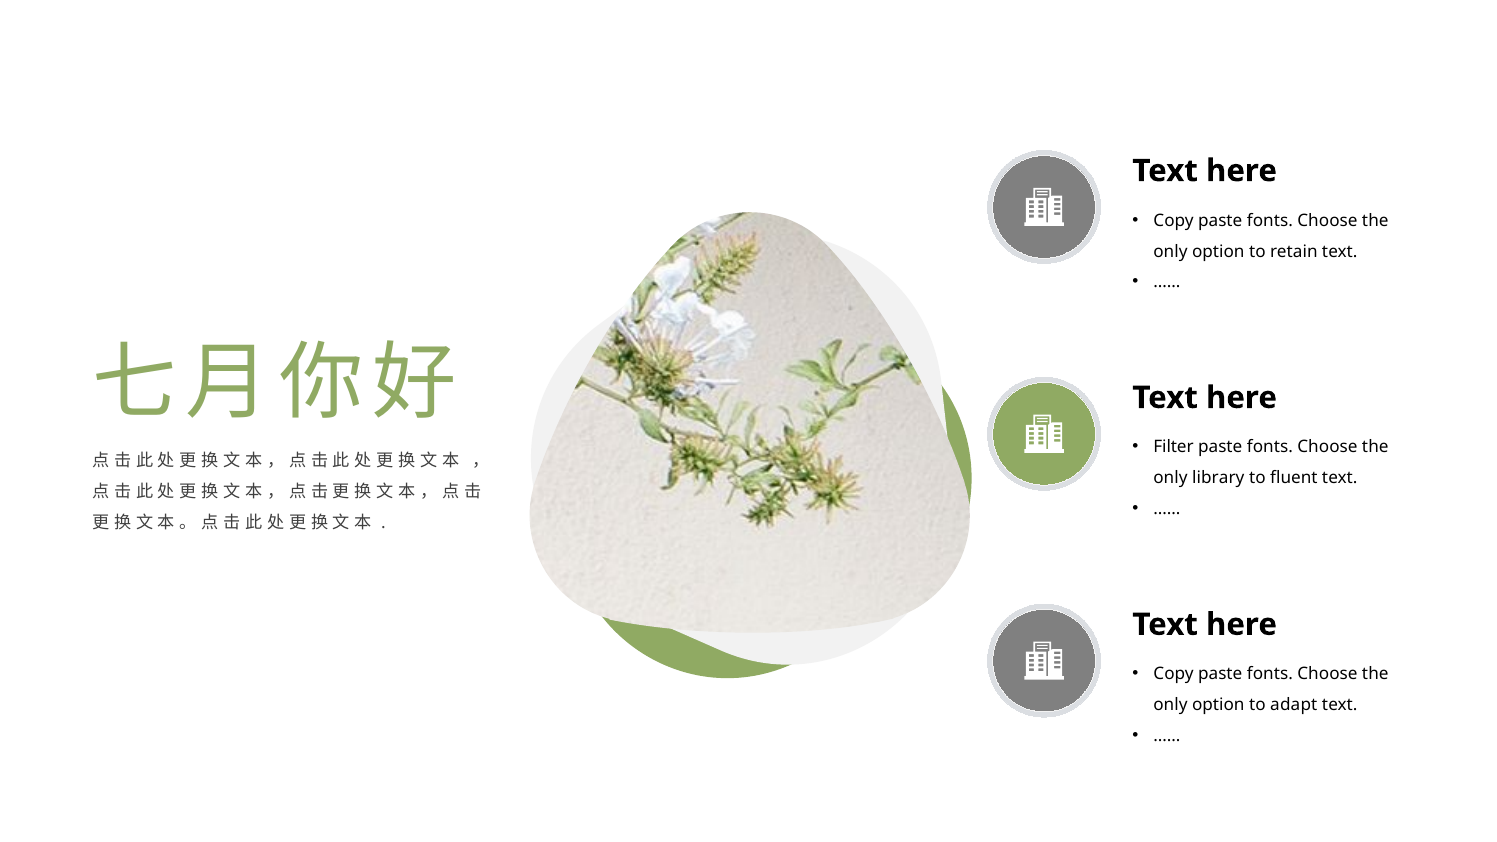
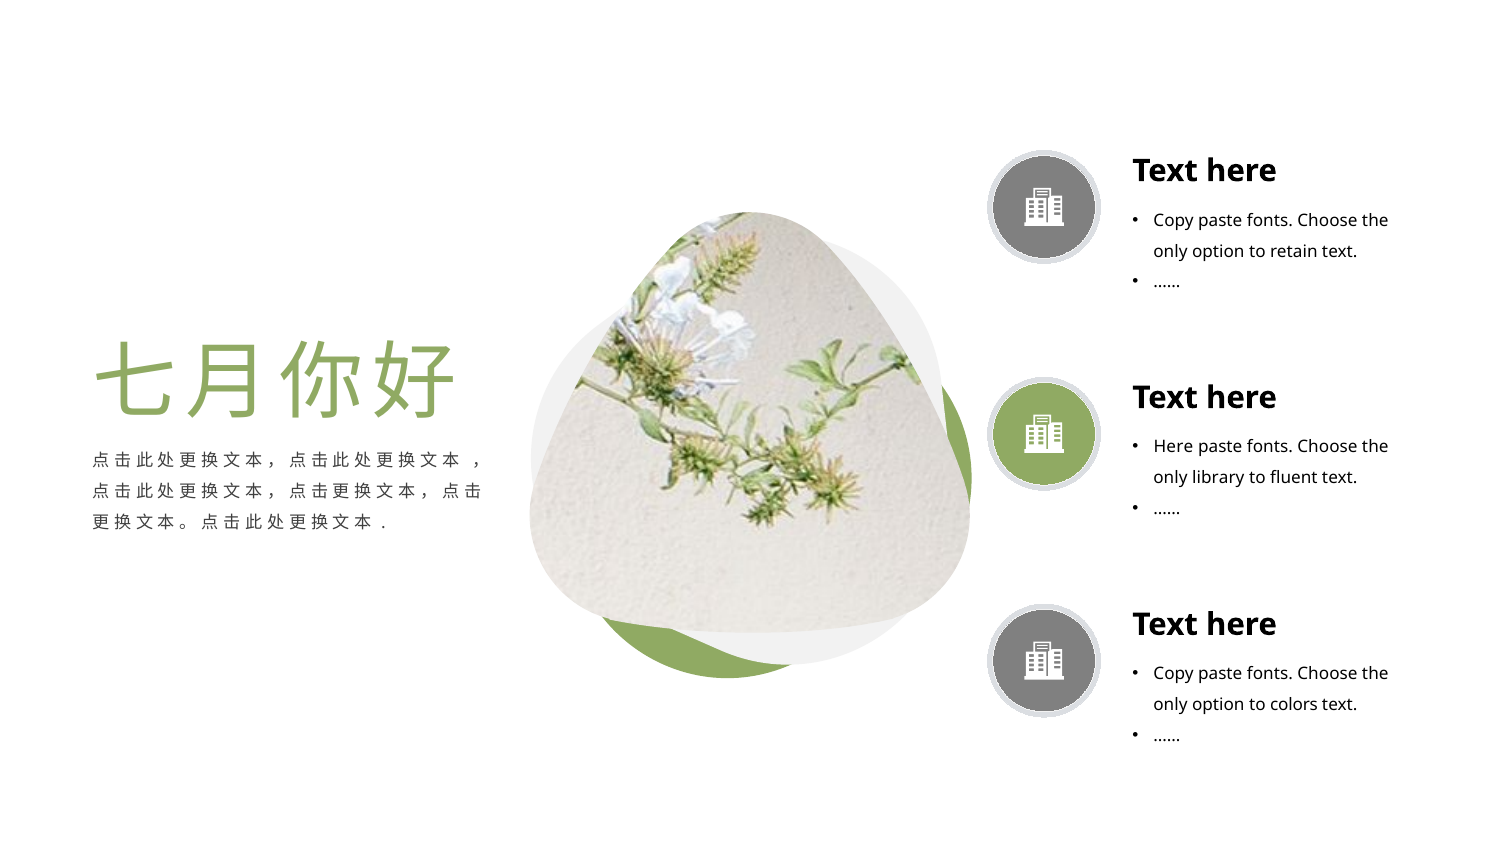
Filter at (1174, 447): Filter -> Here
adapt: adapt -> colors
